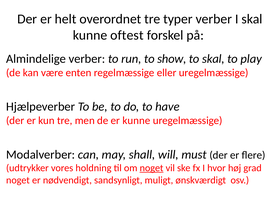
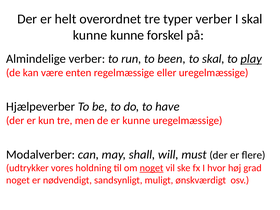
kunne oftest: oftest -> kunne
show: show -> been
play underline: none -> present
